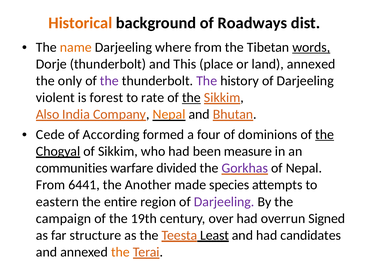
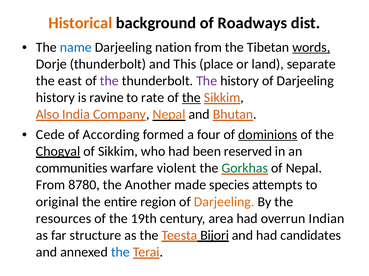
name colour: orange -> blue
where: where -> nation
land annexed: annexed -> separate
only: only -> east
violent at (55, 98): violent -> history
forest: forest -> ravine
dominions underline: none -> present
the at (325, 135) underline: present -> none
measure: measure -> reserved
divided: divided -> violent
Gorkhas colour: purple -> green
6441: 6441 -> 8780
eastern: eastern -> original
Darjeeling at (224, 202) colour: purple -> orange
campaign: campaign -> resources
over: over -> area
Signed: Signed -> Indian
Least: Least -> Bijori
the at (120, 253) colour: orange -> blue
